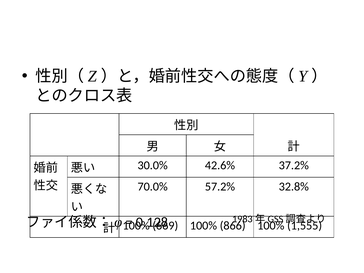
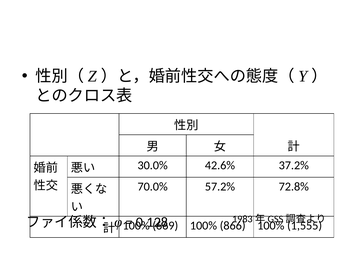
32.8%: 32.8% -> 72.8%
